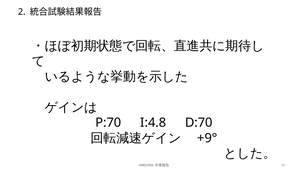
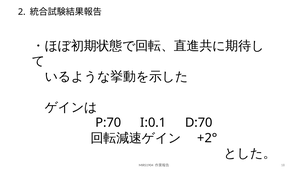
I:4.8: I:4.8 -> I:0.1
+9°: +9° -> +2°
